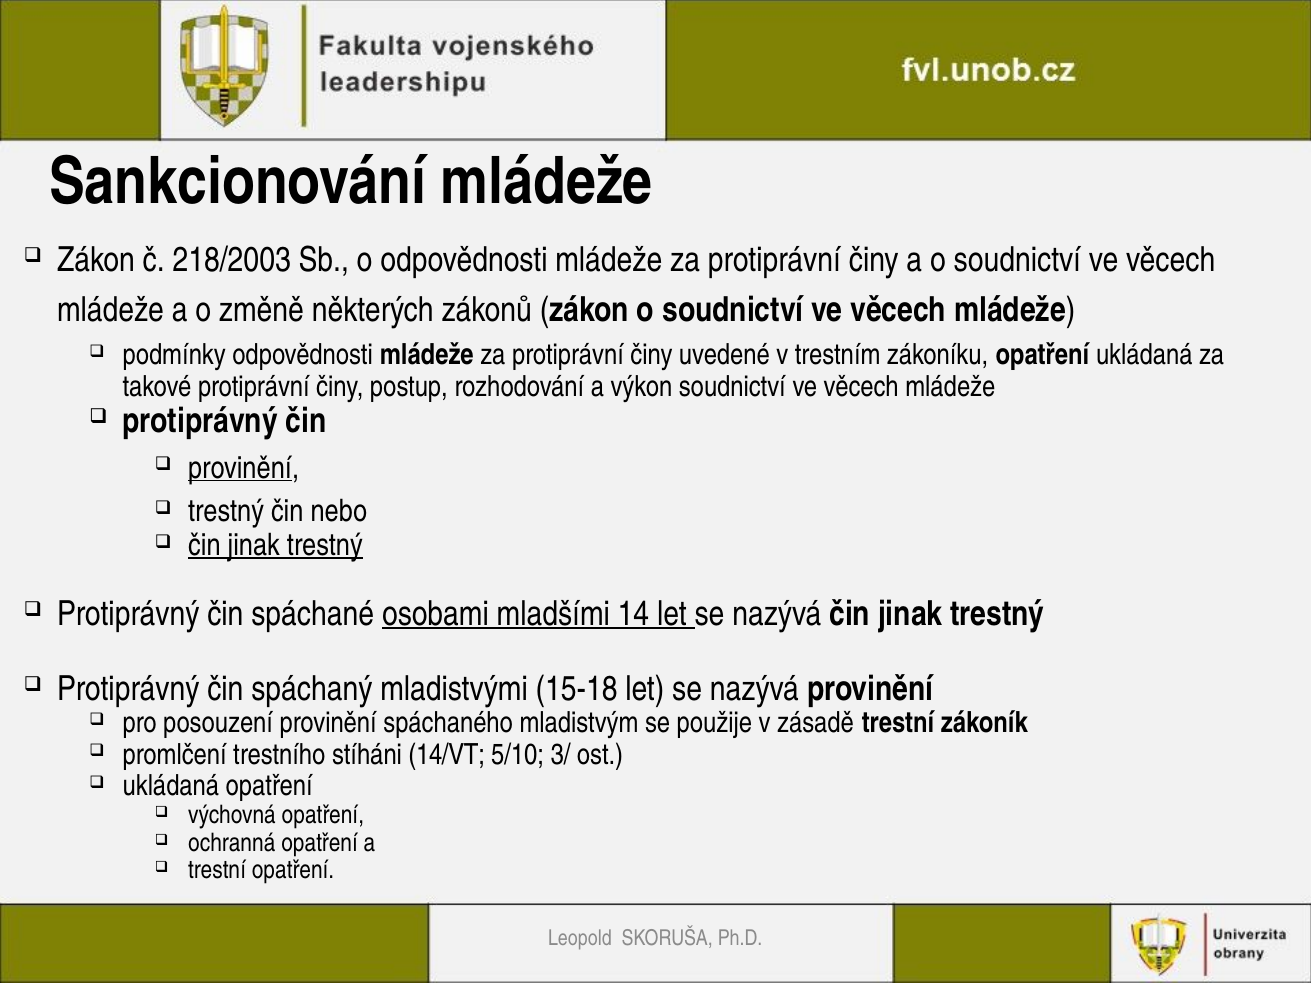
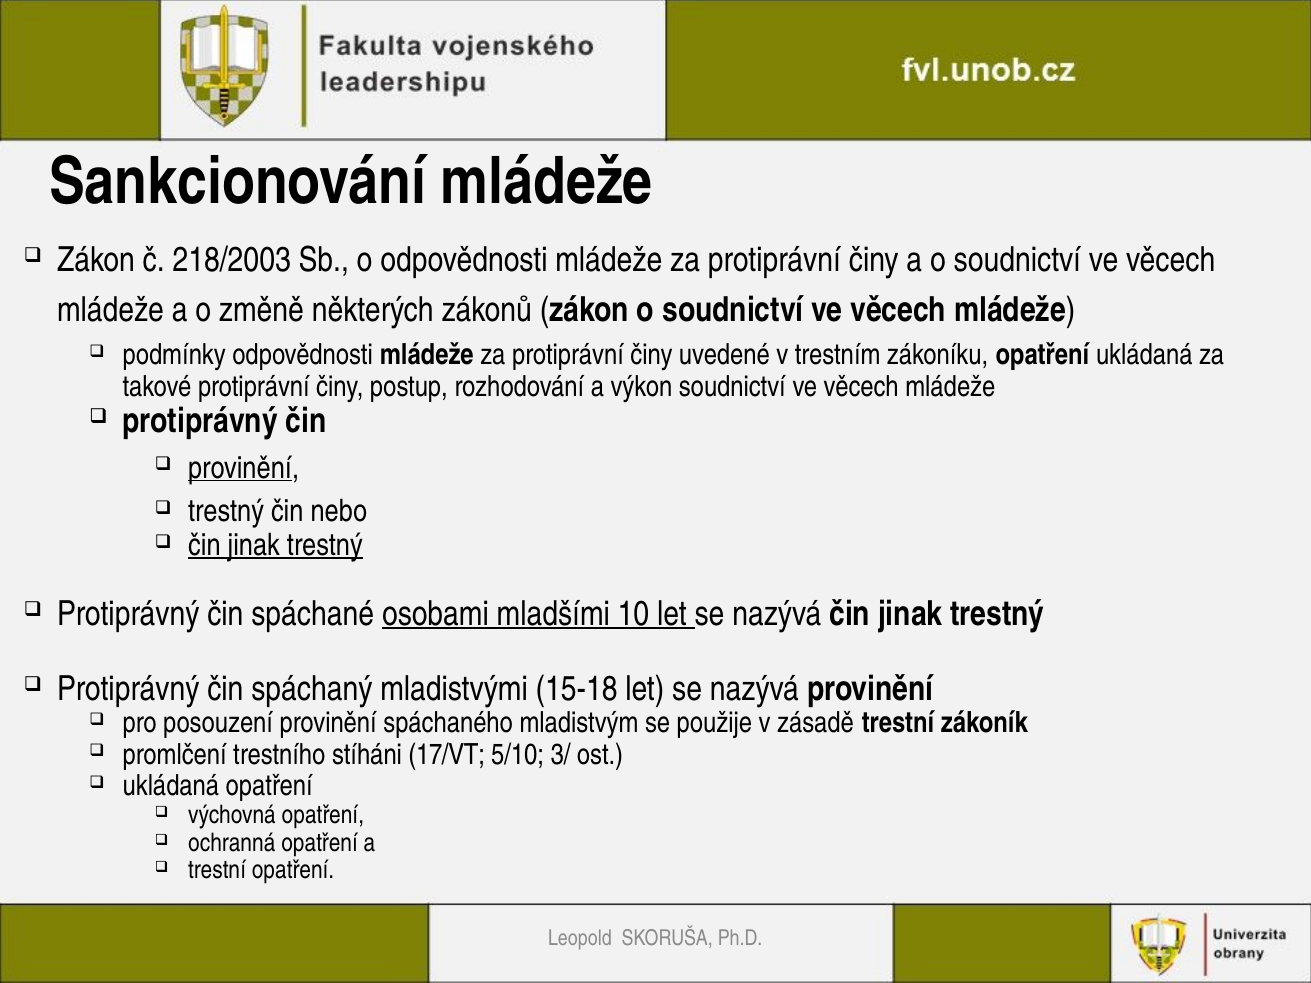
14: 14 -> 10
14/VT: 14/VT -> 17/VT
